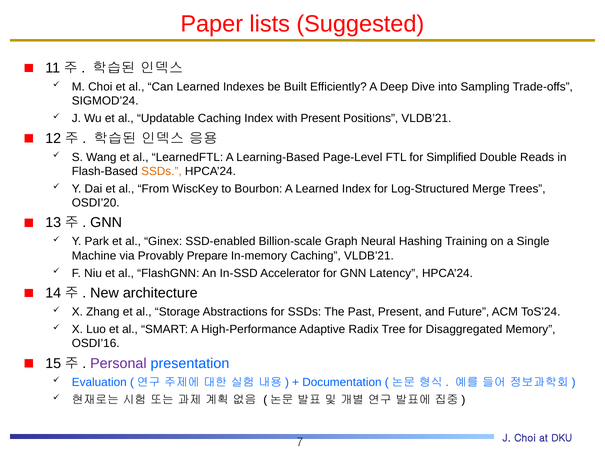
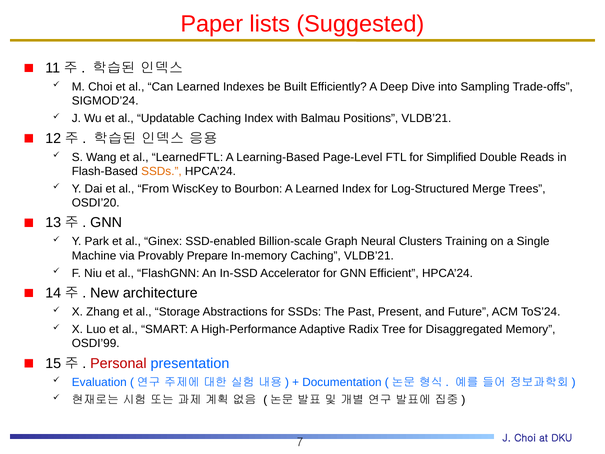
with Present: Present -> Balmau
Hashing: Hashing -> Clusters
Latency: Latency -> Efficient
OSDI’16: OSDI’16 -> OSDI’99
Personal colour: purple -> red
